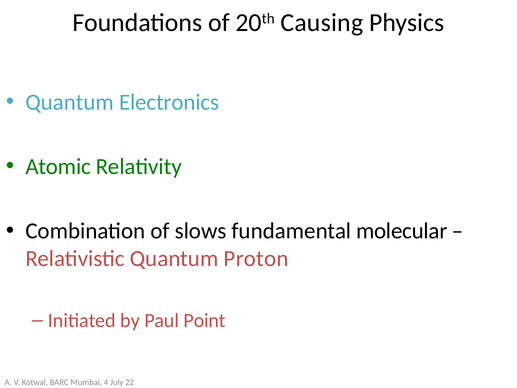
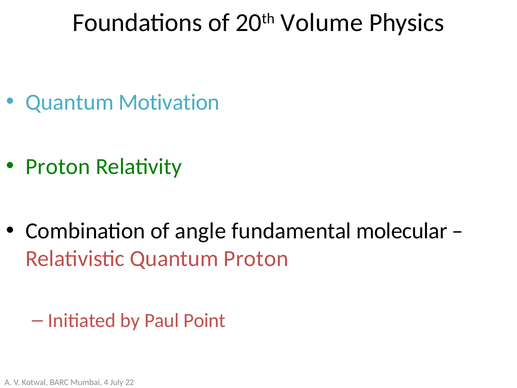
Causing: Causing -> Volume
Electronics: Electronics -> Motivation
Atomic at (58, 166): Atomic -> Proton
slows: slows -> angle
